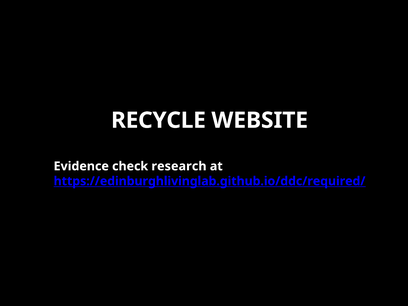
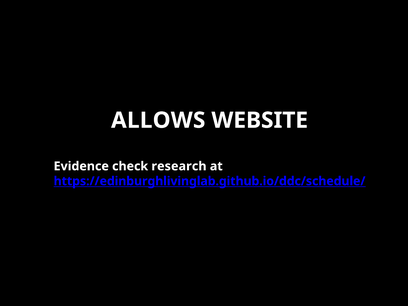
RECYCLE: RECYCLE -> ALLOWS
https://edinburghlivinglab.github.io/ddc/required/: https://edinburghlivinglab.github.io/ddc/required/ -> https://edinburghlivinglab.github.io/ddc/schedule/
